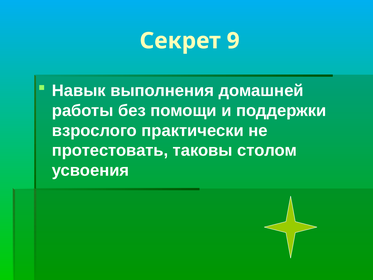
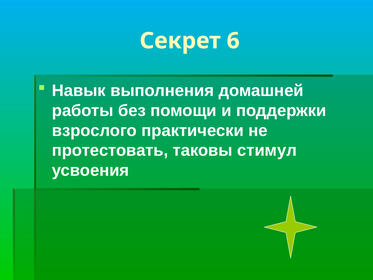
9: 9 -> 6
столом: столом -> стимул
